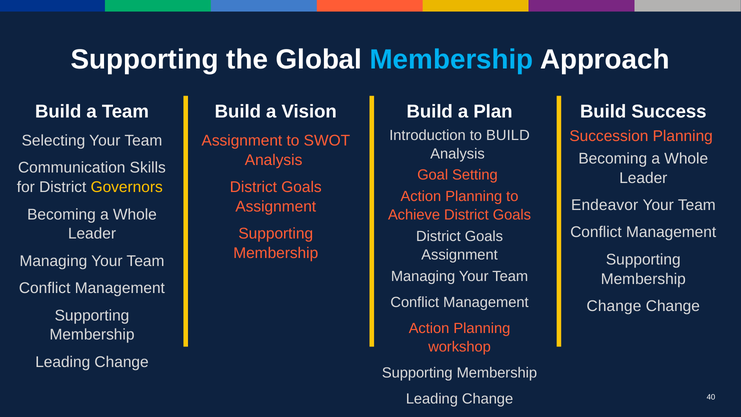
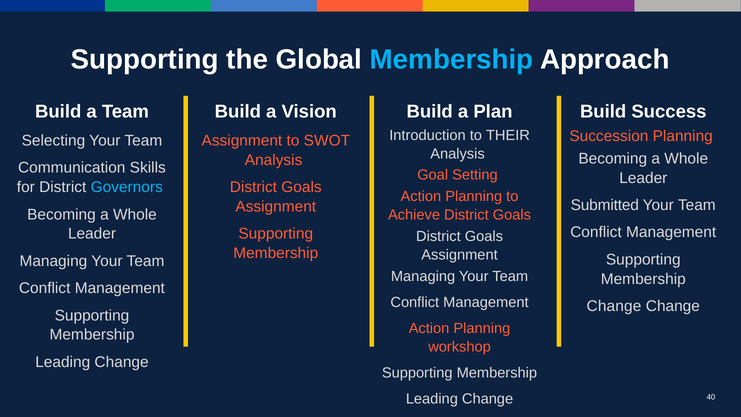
to BUILD: BUILD -> THEIR
Governors colour: yellow -> light blue
Endeavor: Endeavor -> Submitted
